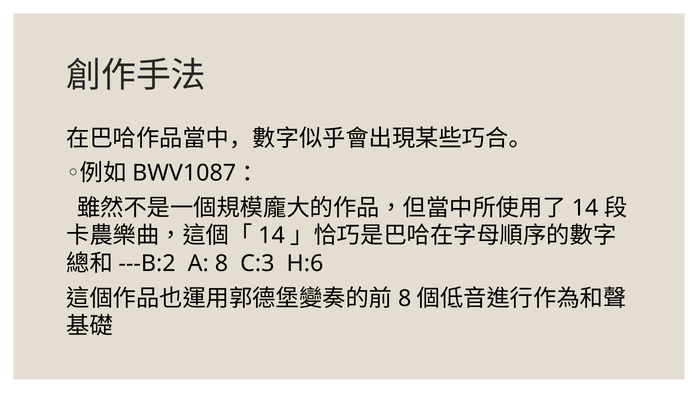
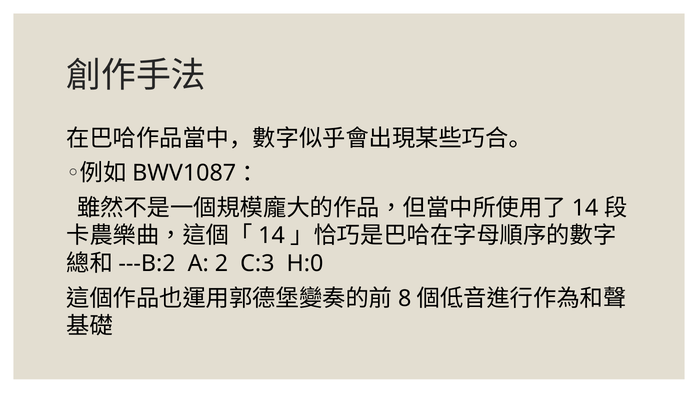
A 8: 8 -> 2
H:6: H:6 -> H:0
